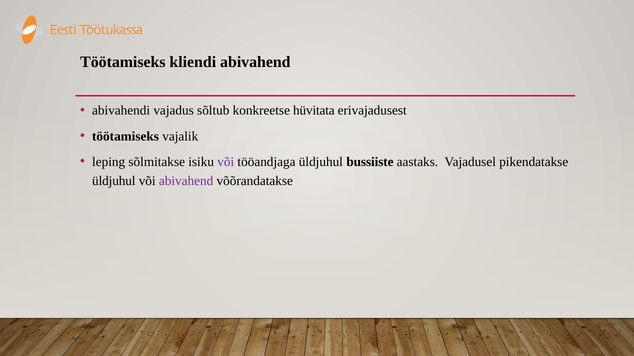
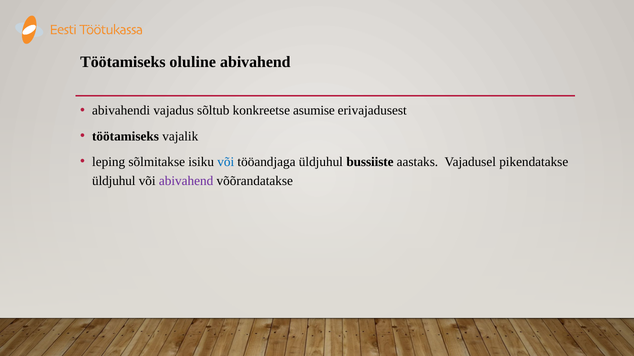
kliendi: kliendi -> oluline
hüvitata: hüvitata -> asumise
või at (226, 162) colour: purple -> blue
